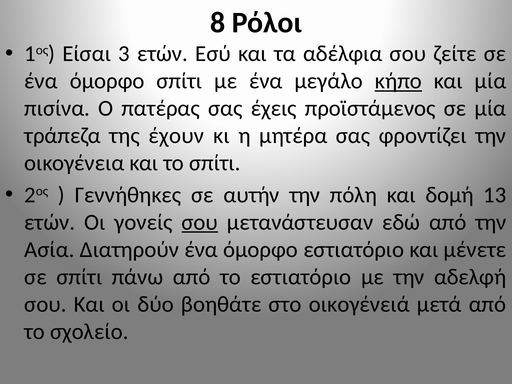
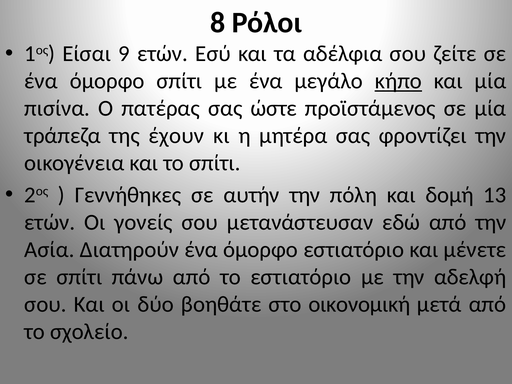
3: 3 -> 9
έχεις: έχεις -> ώστε
σου at (200, 222) underline: present -> none
οικογένειά: οικογένειά -> οικονομική
